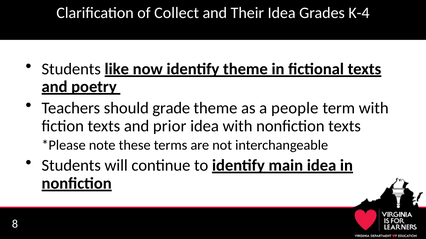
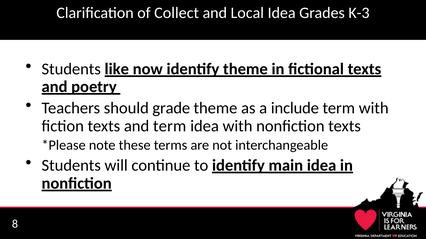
Their: Their -> Local
K-4: K-4 -> K-3
people: people -> include
and prior: prior -> term
